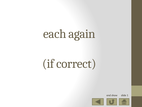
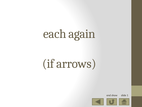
correct: correct -> arrows
